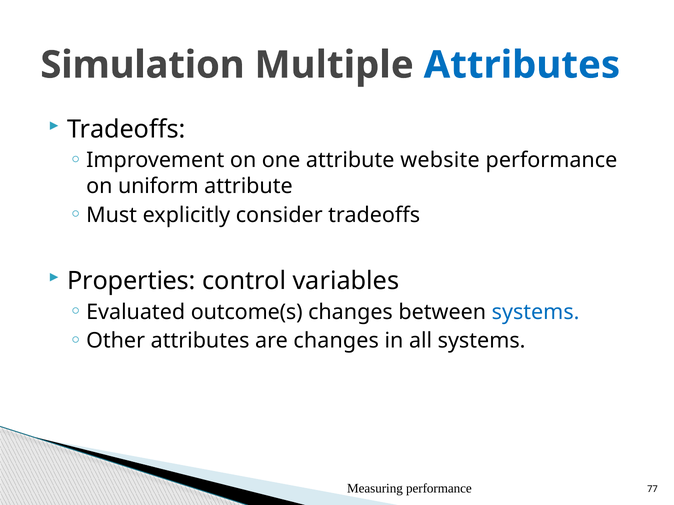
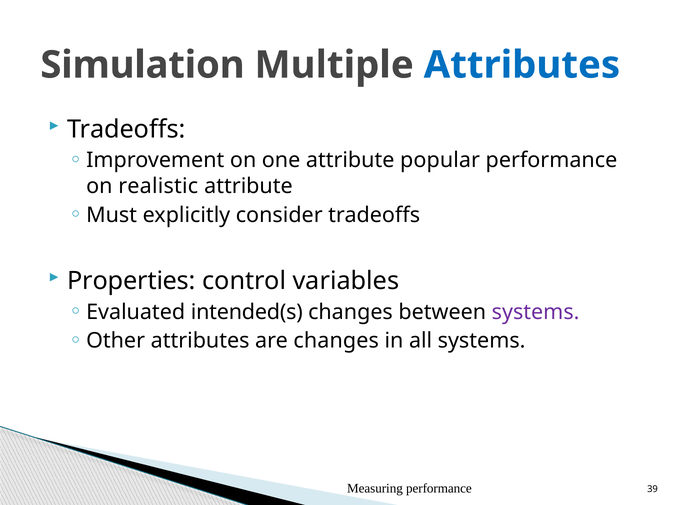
website: website -> popular
uniform: uniform -> realistic
outcome(s: outcome(s -> intended(s
systems at (536, 312) colour: blue -> purple
77: 77 -> 39
